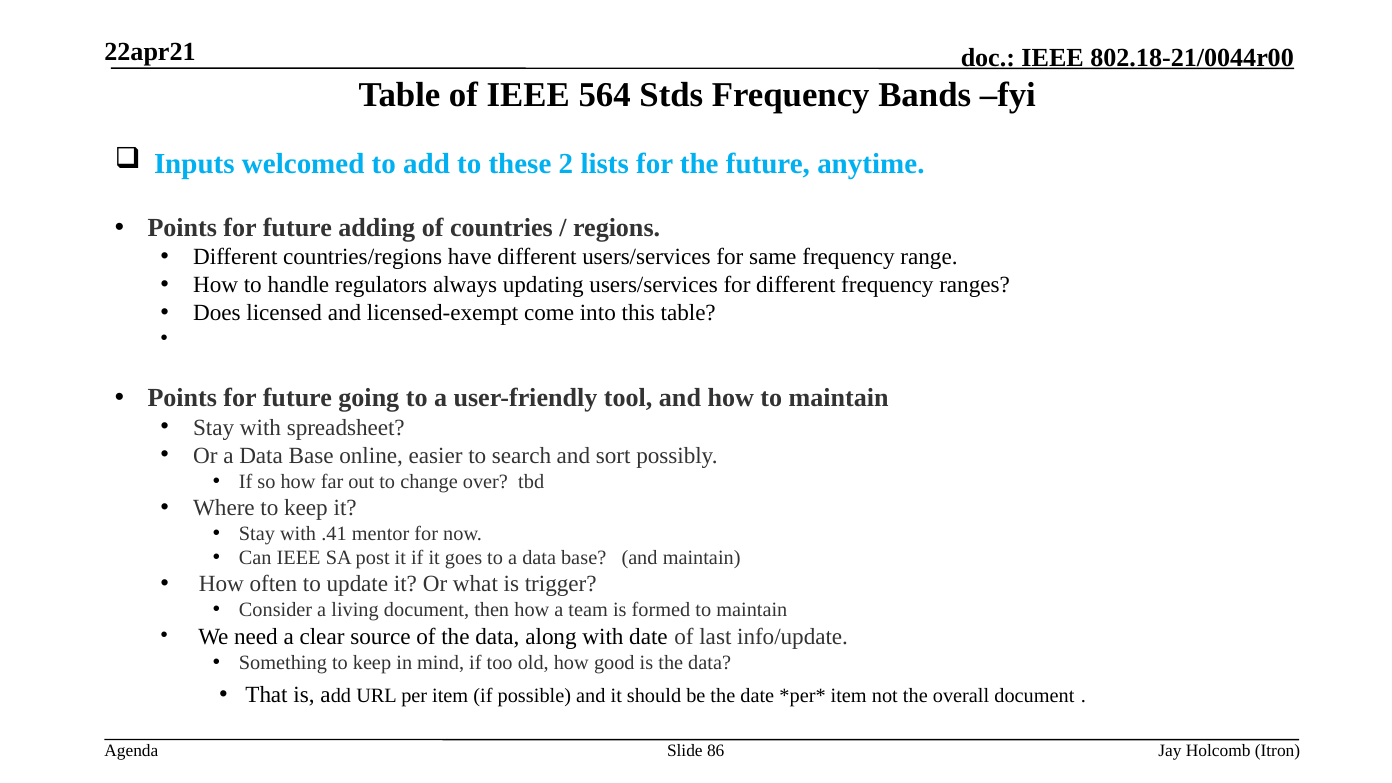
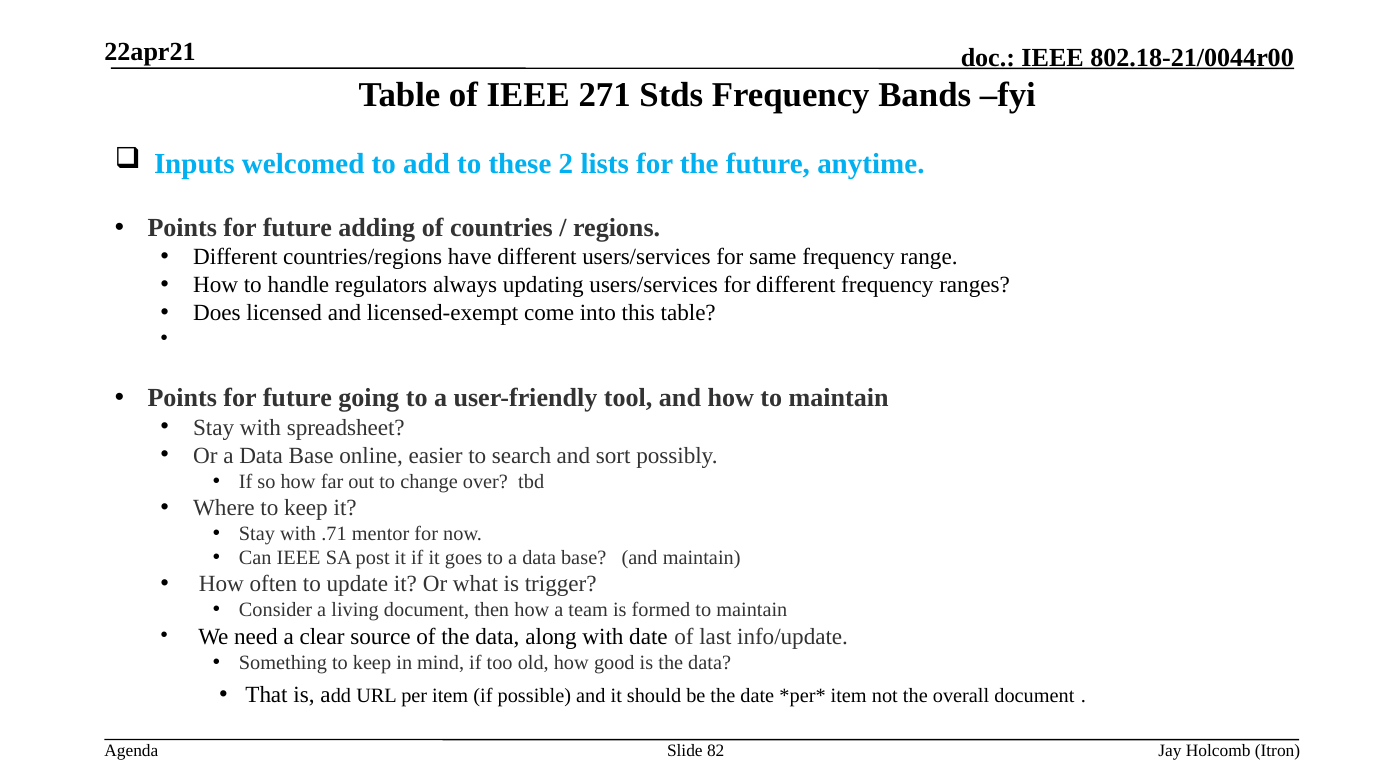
564: 564 -> 271
.41: .41 -> .71
86: 86 -> 82
